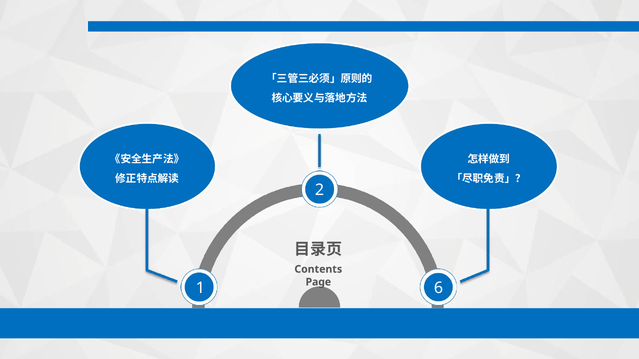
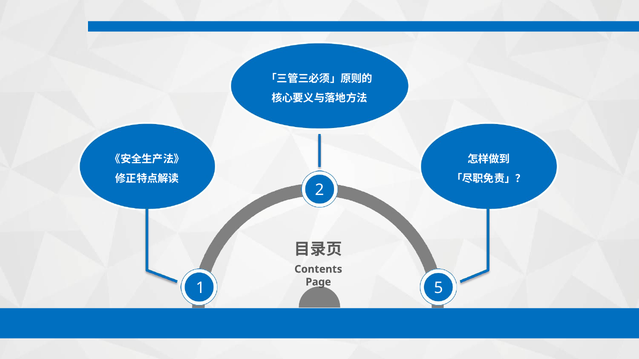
6: 6 -> 5
